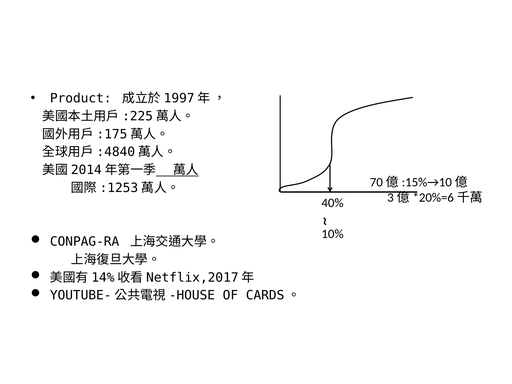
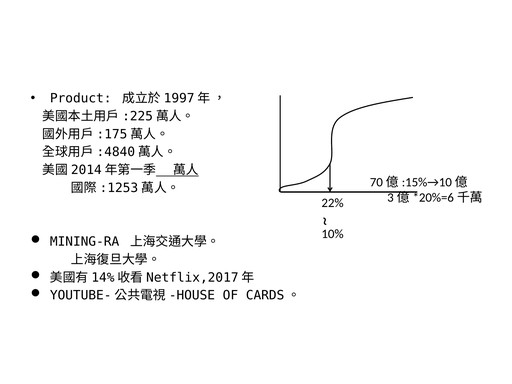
40%: 40% -> 22%
CONPAG-RA: CONPAG-RA -> MINING-RA
